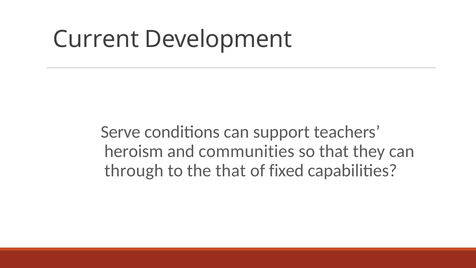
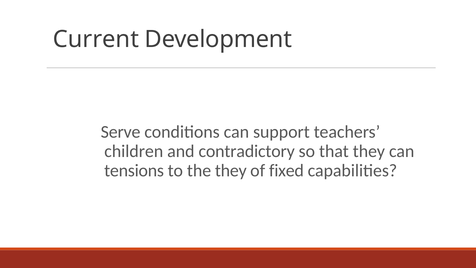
heroism: heroism -> children
communities: communities -> contradictory
through: through -> tensions
the that: that -> they
